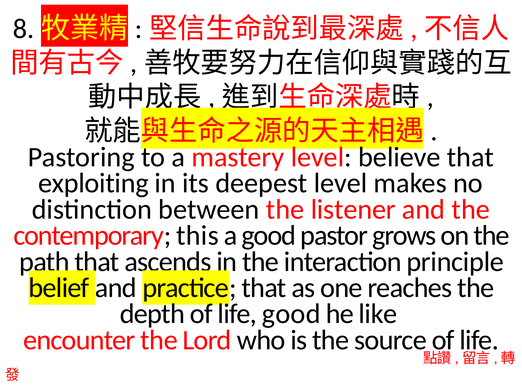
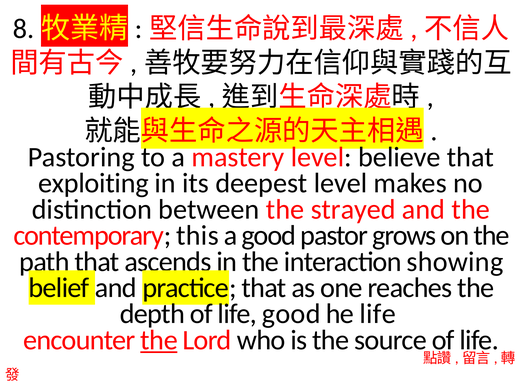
listener: listener -> strayed
principle: principle -> showing
he like: like -> life
the at (159, 340) underline: none -> present
